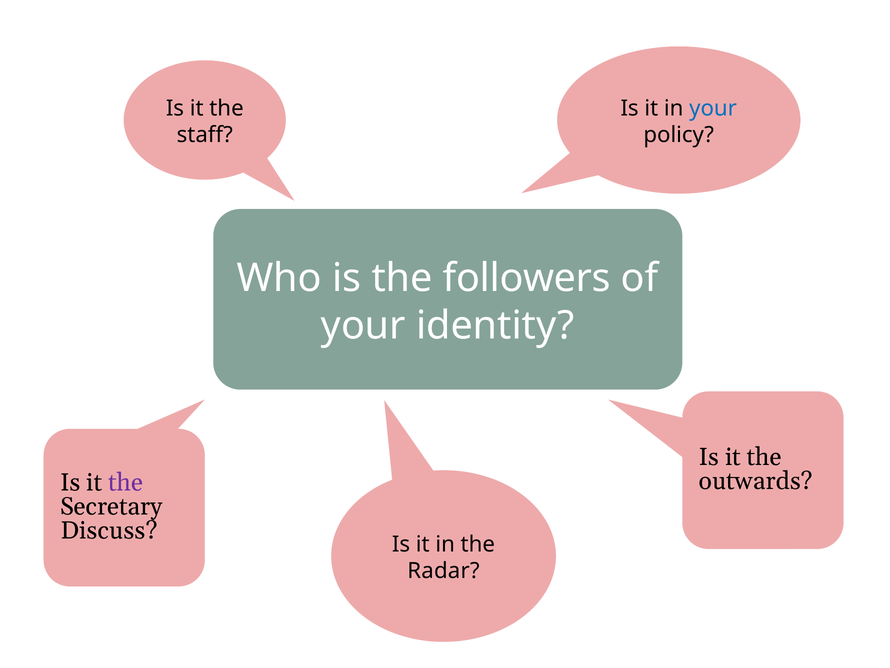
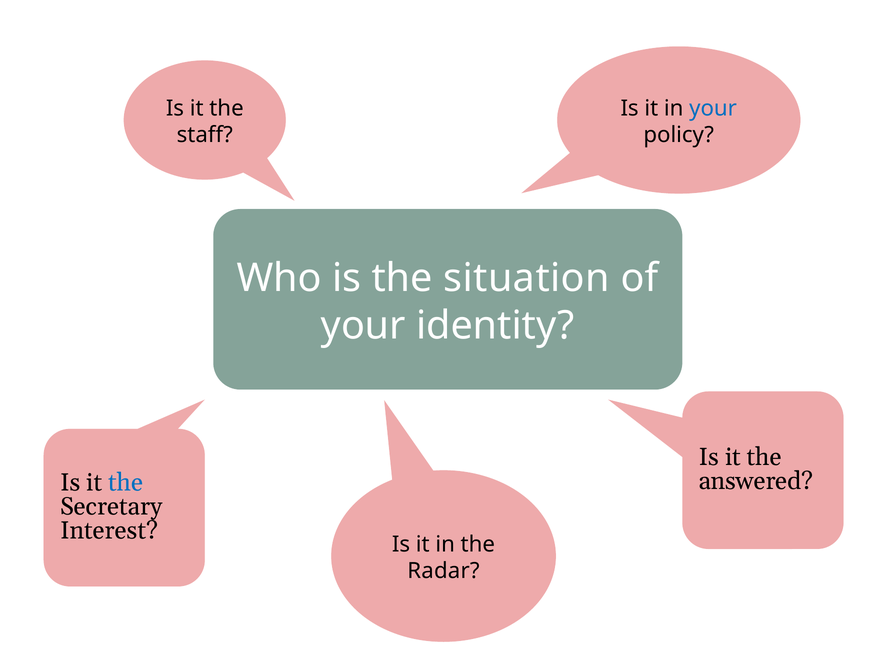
followers: followers -> situation
outwards: outwards -> answered
the at (126, 482) colour: purple -> blue
Discuss: Discuss -> Interest
